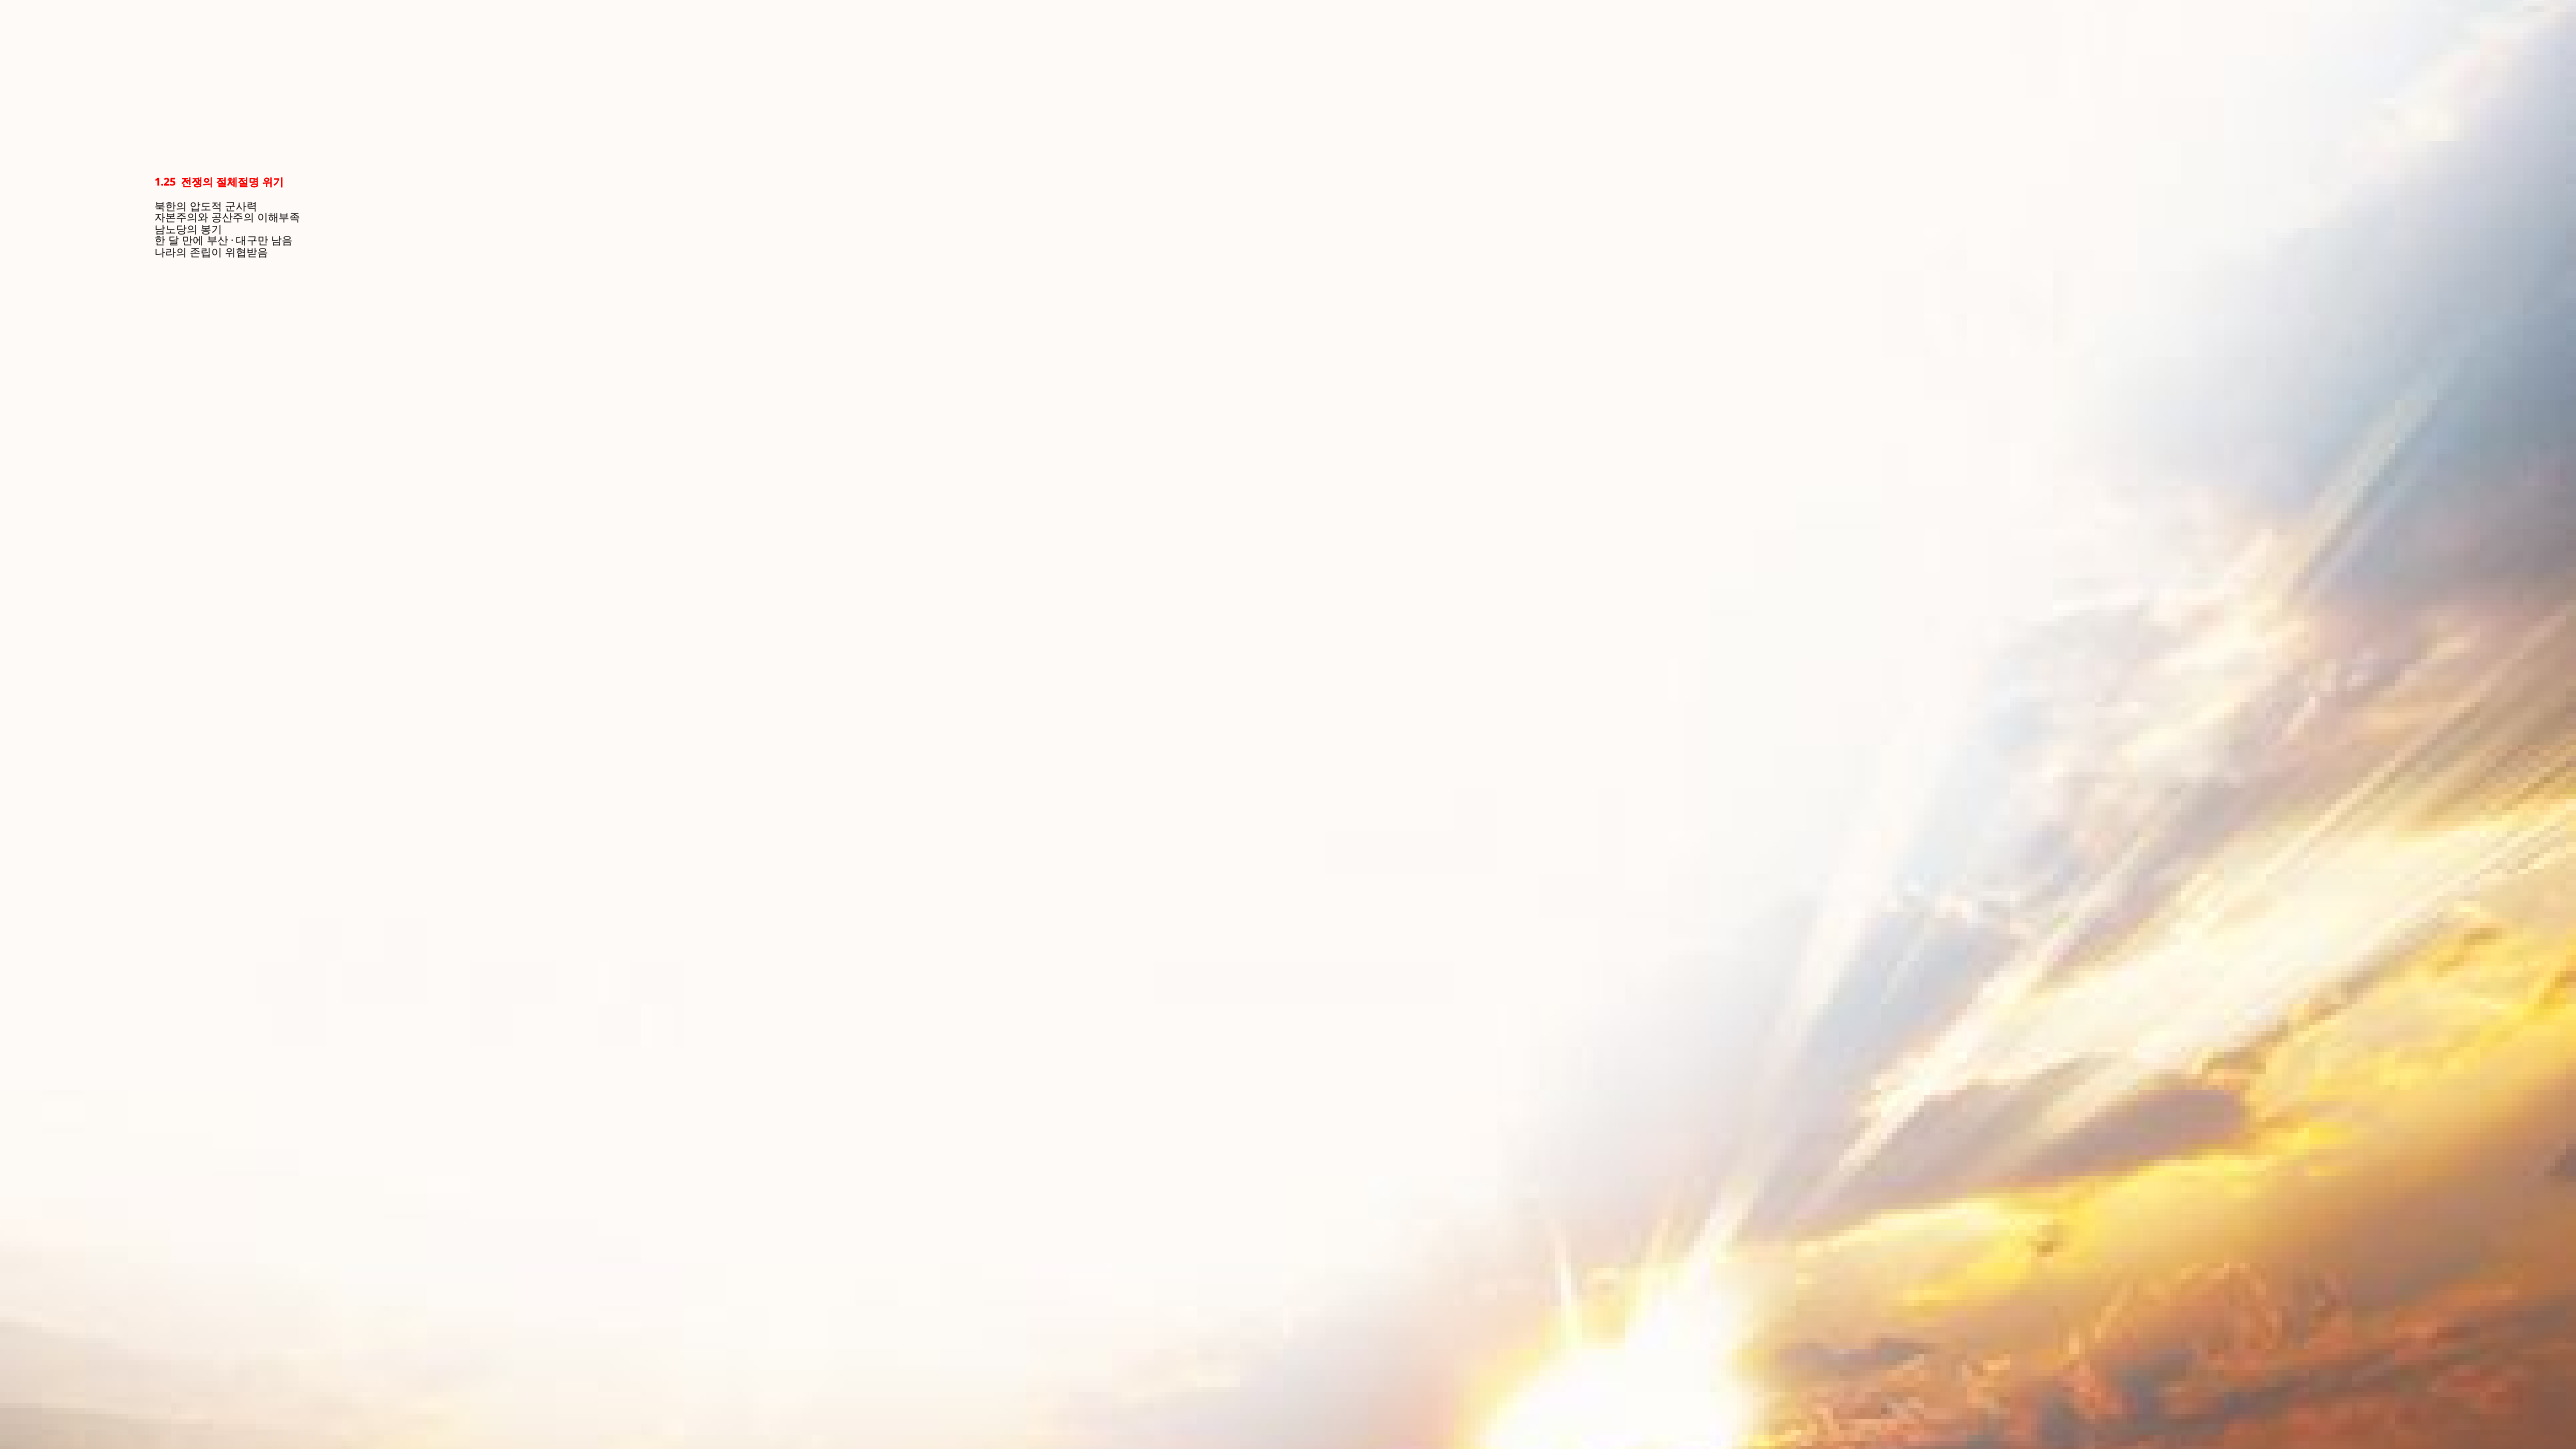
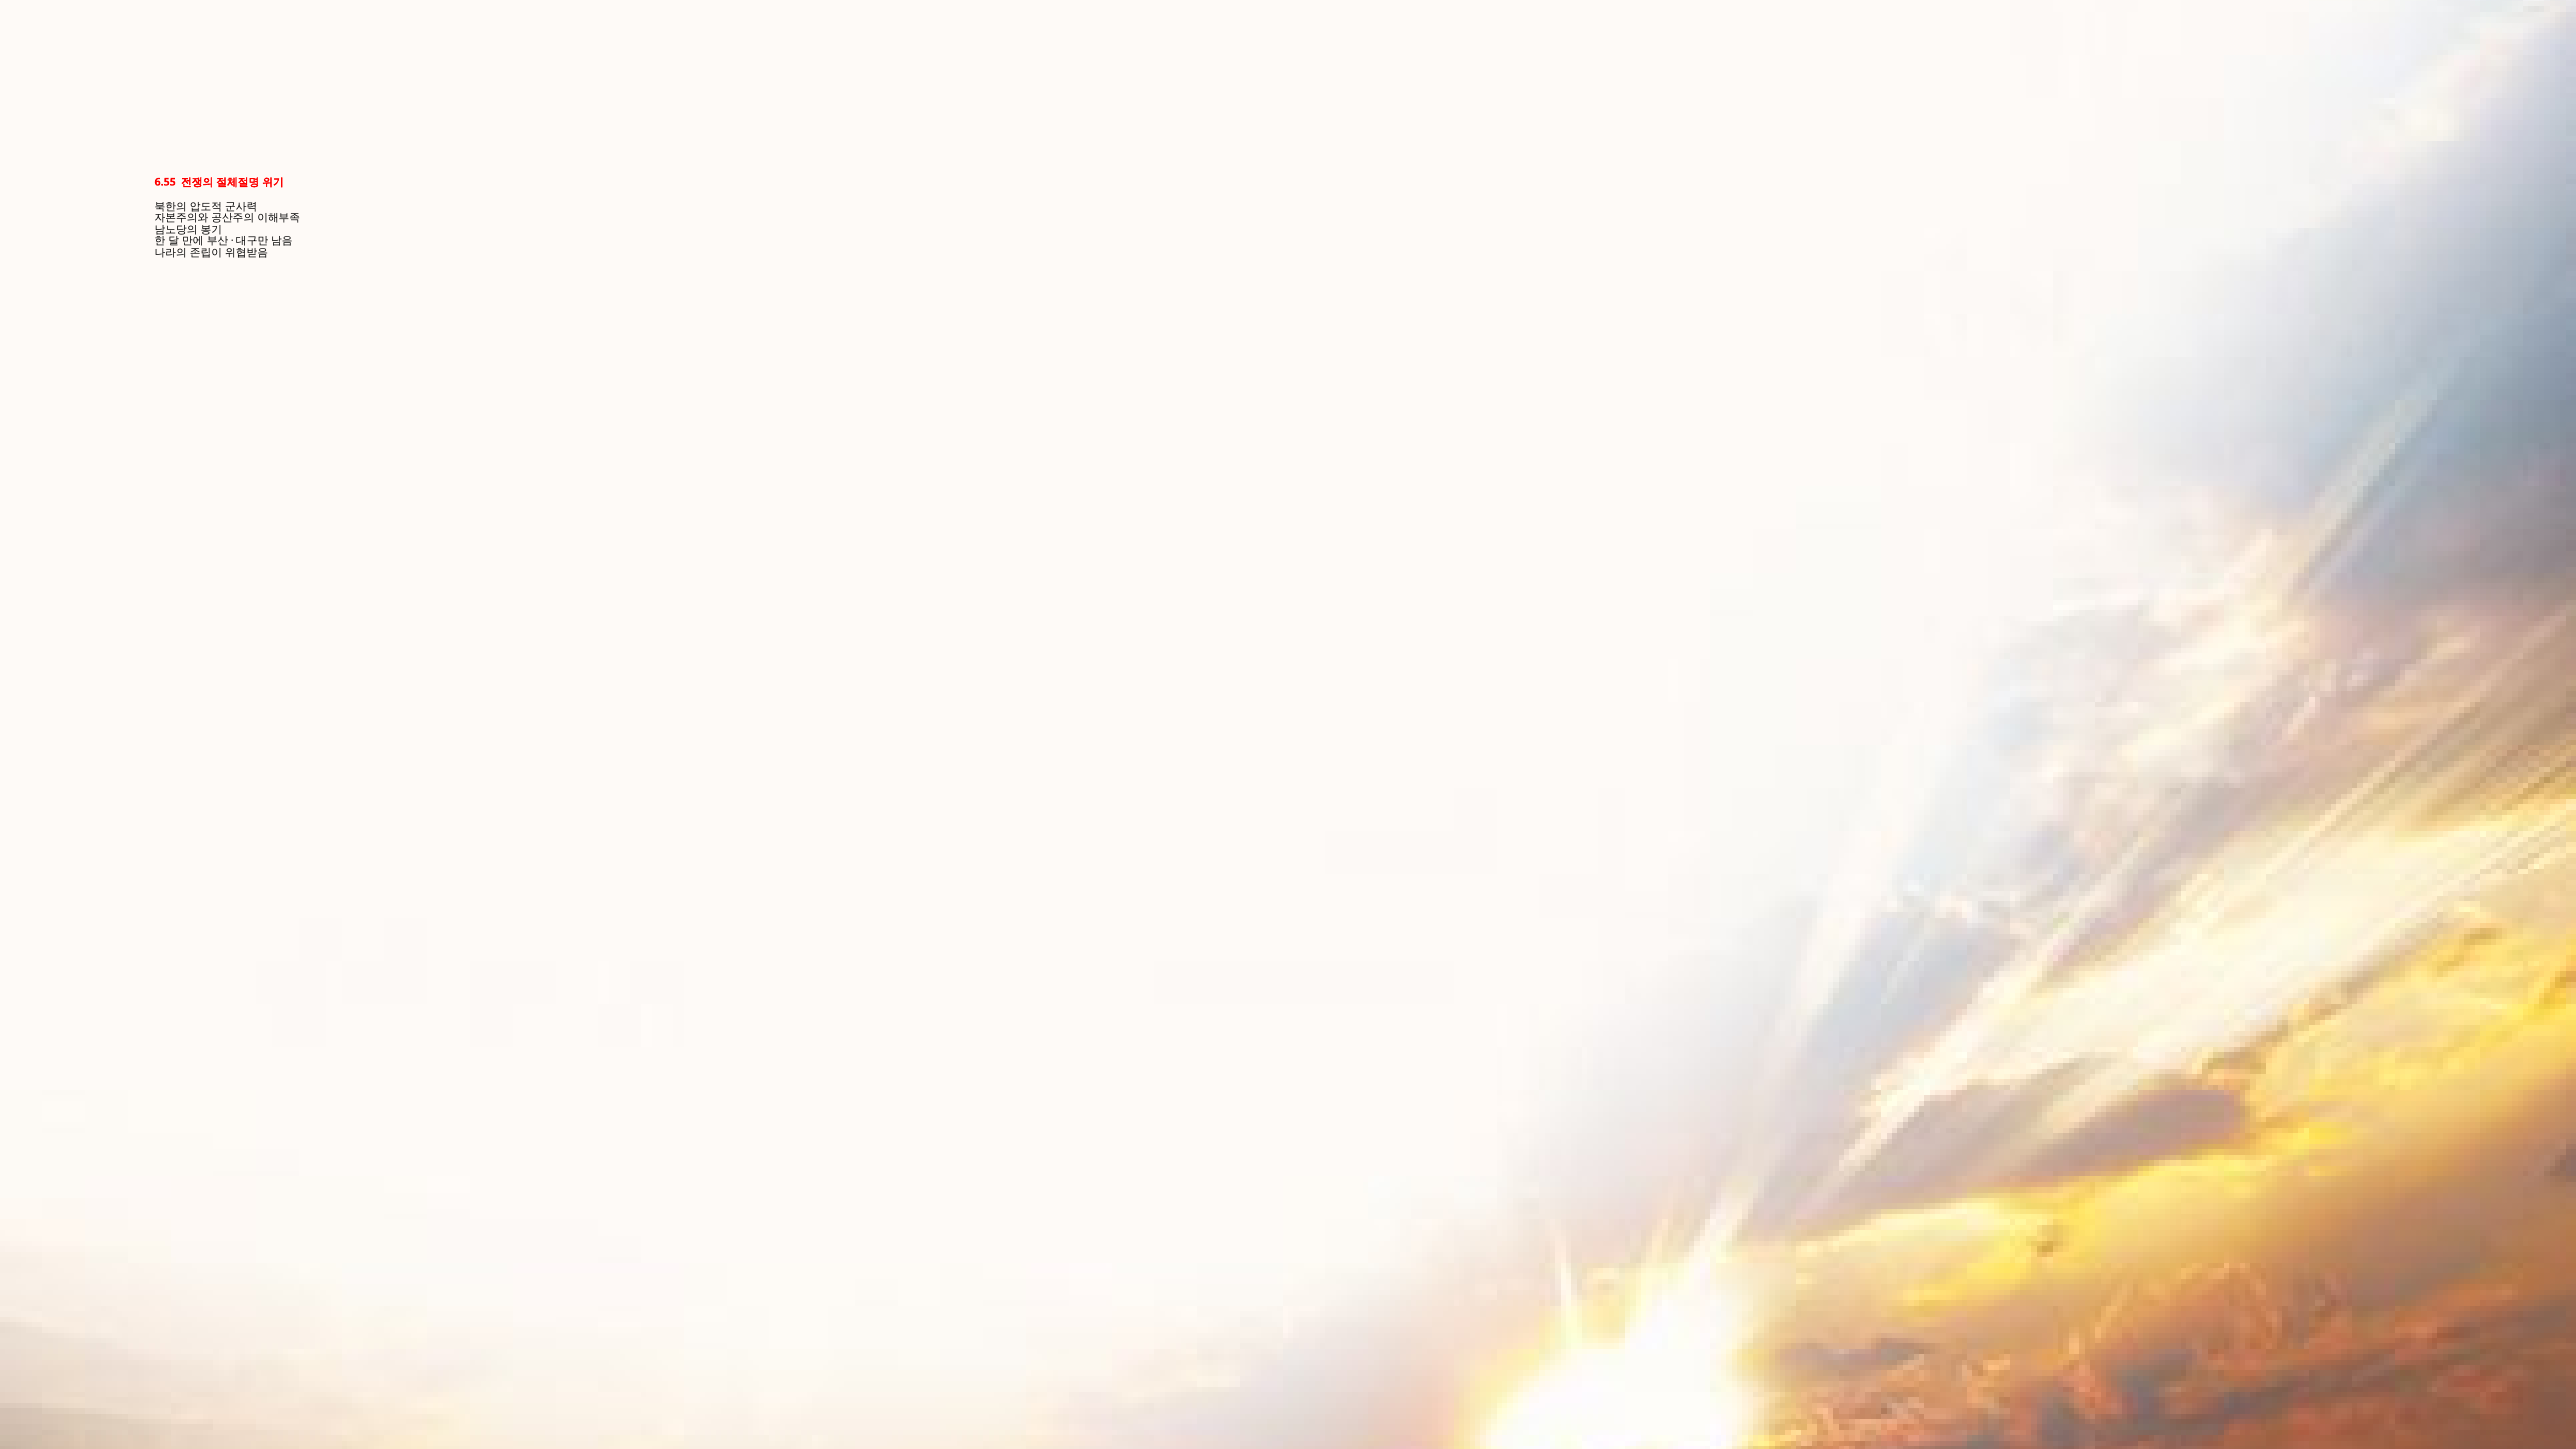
1.25: 1.25 -> 6.55
